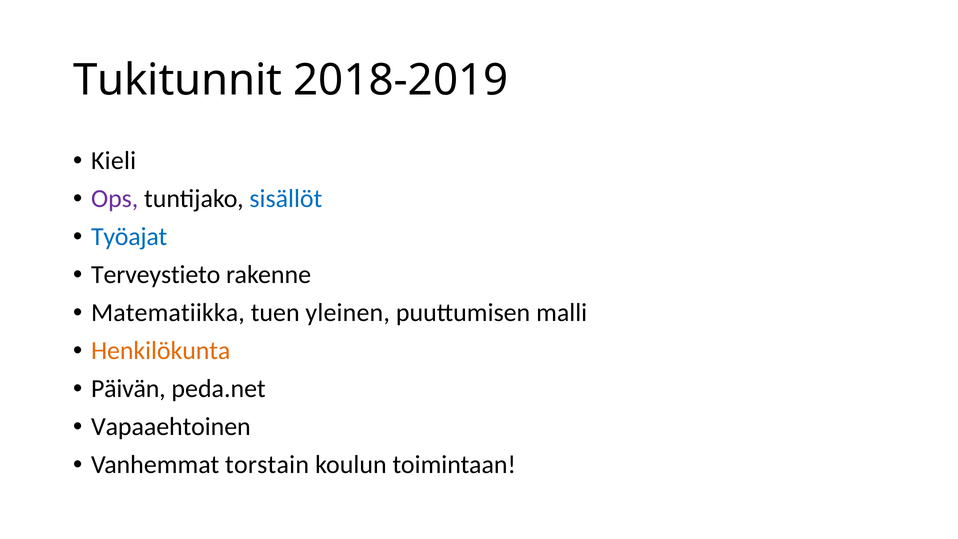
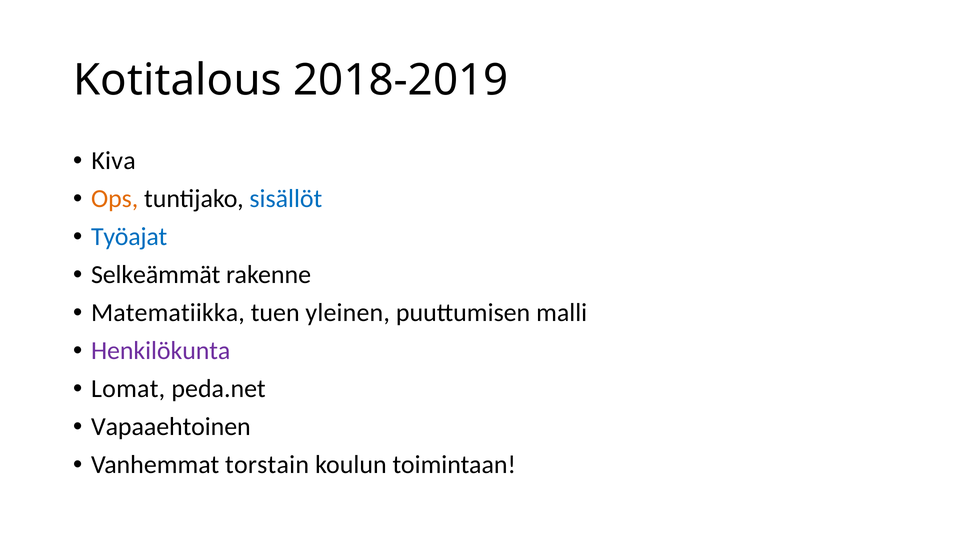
Tukitunnit: Tukitunnit -> Kotitalous
Kieli: Kieli -> Kiva
Ops colour: purple -> orange
Terveystieto: Terveystieto -> Selkeämmät
Henkilökunta colour: orange -> purple
Päivän: Päivän -> Lomat
